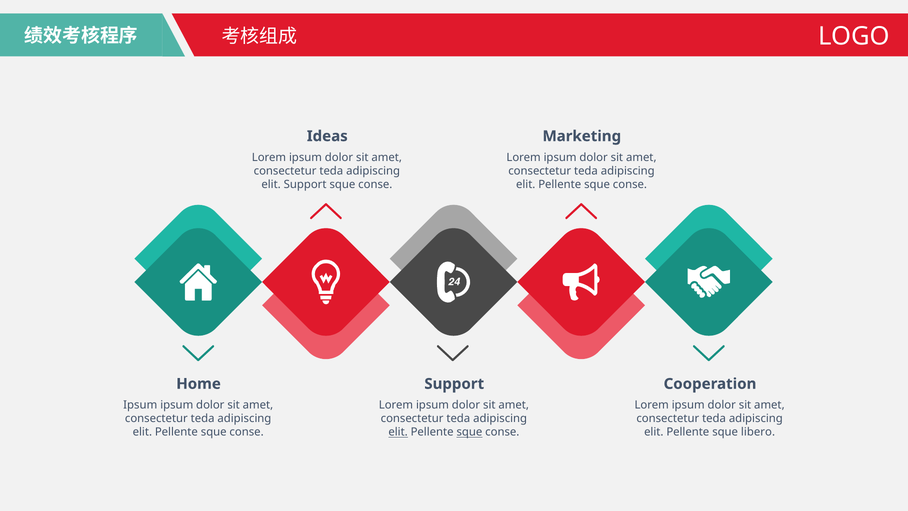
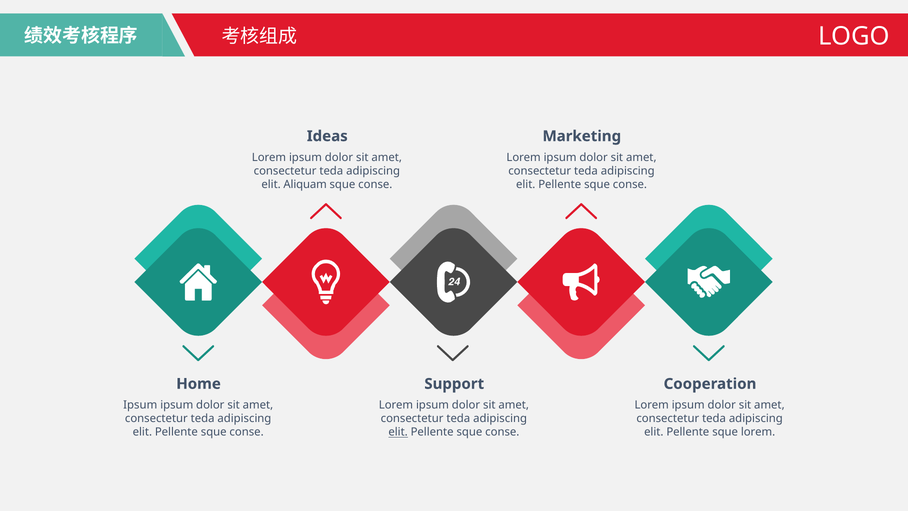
elit Support: Support -> Aliquam
sque at (469, 432) underline: present -> none
sque libero: libero -> lorem
